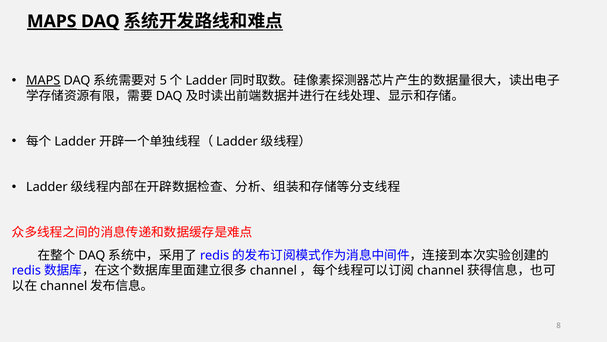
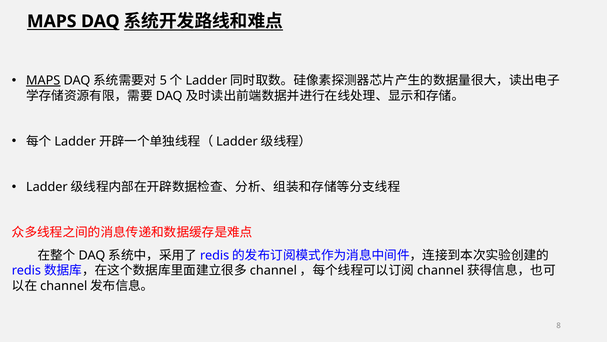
MAPS at (52, 21) underline: present -> none
